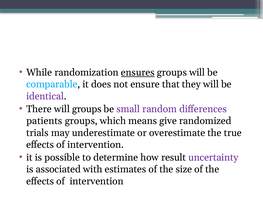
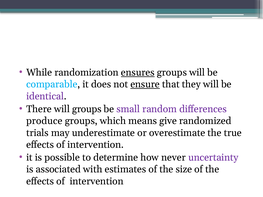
ensure underline: none -> present
patients: patients -> produce
result: result -> never
